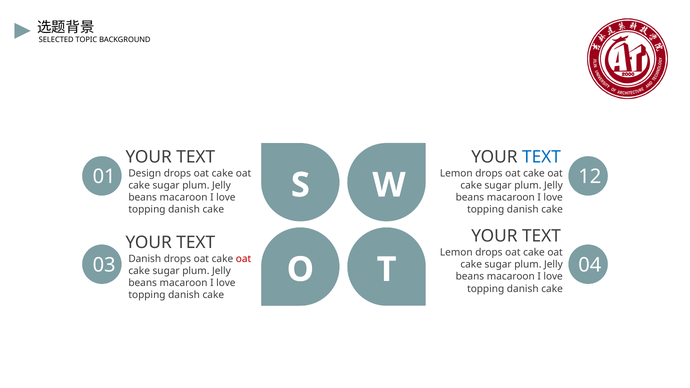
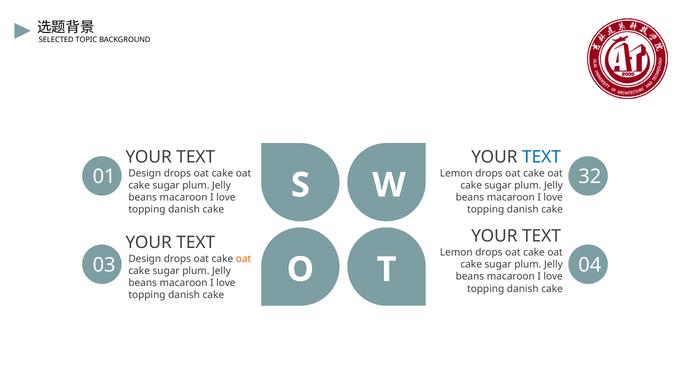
12: 12 -> 32
Danish at (145, 259): Danish -> Design
oat at (244, 259) colour: red -> orange
